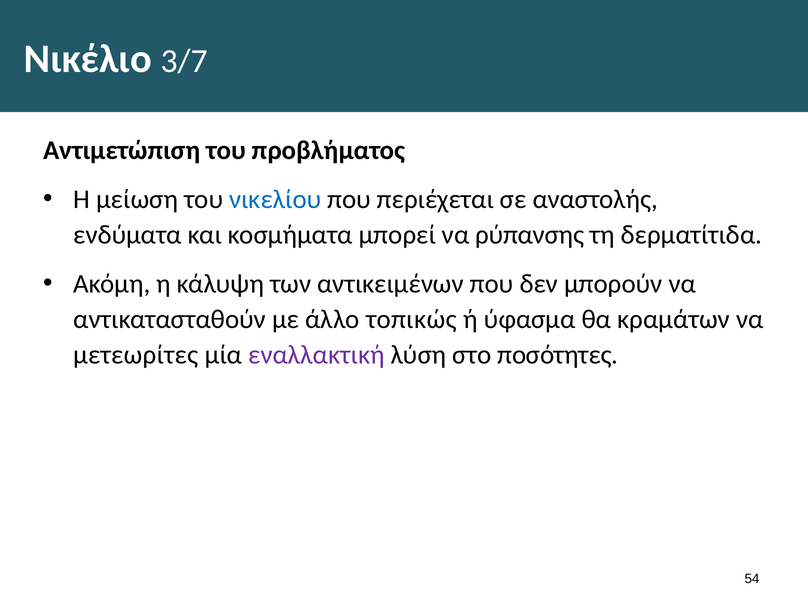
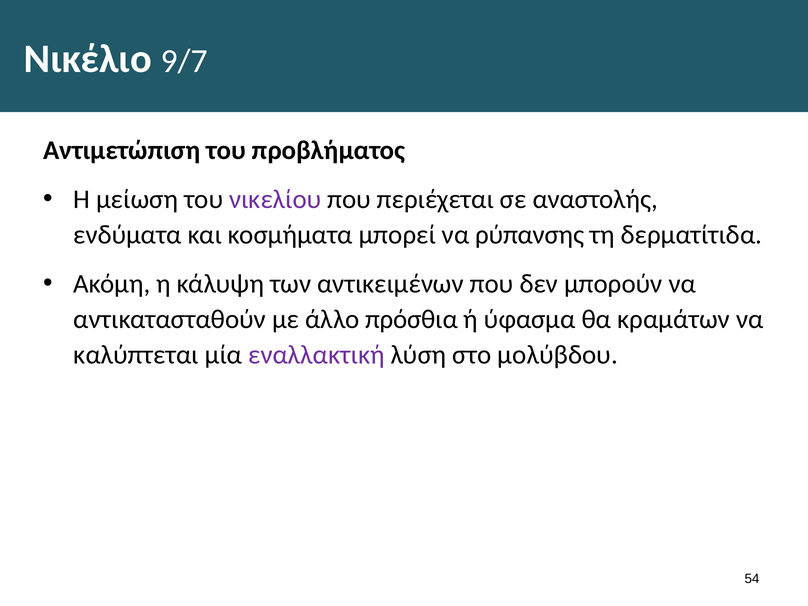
3/7: 3/7 -> 9/7
νικελίου colour: blue -> purple
τοπικώς: τοπικώς -> πρόσθια
μετεωρίτες: μετεωρίτες -> καλύπτεται
ποσότητες: ποσότητες -> μολύβδου
